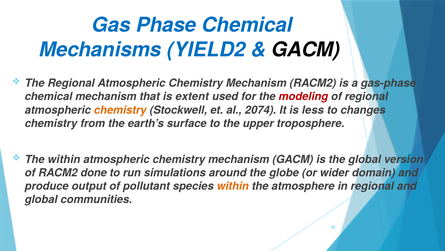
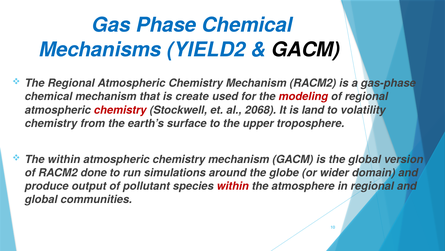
extent: extent -> create
chemistry at (120, 110) colour: orange -> red
2074: 2074 -> 2068
less: less -> land
changes: changes -> volatility
within at (233, 186) colour: orange -> red
